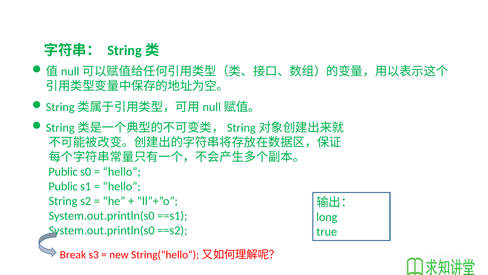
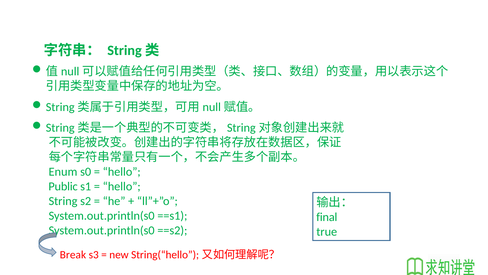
Public at (63, 171): Public -> Enum
long: long -> final
